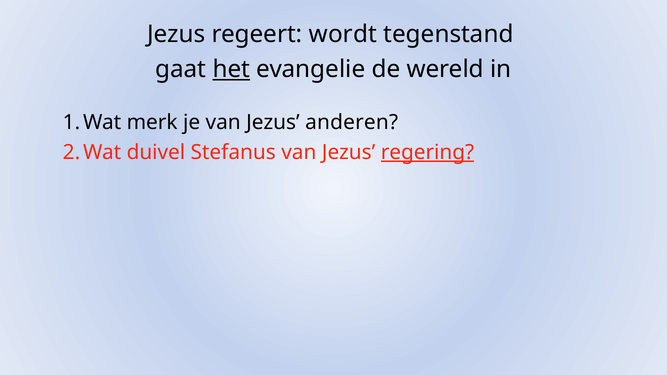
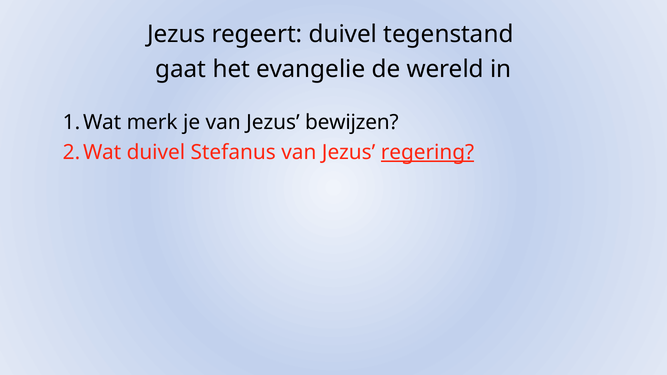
regeert wordt: wordt -> duivel
het underline: present -> none
anderen: anderen -> bewijzen
